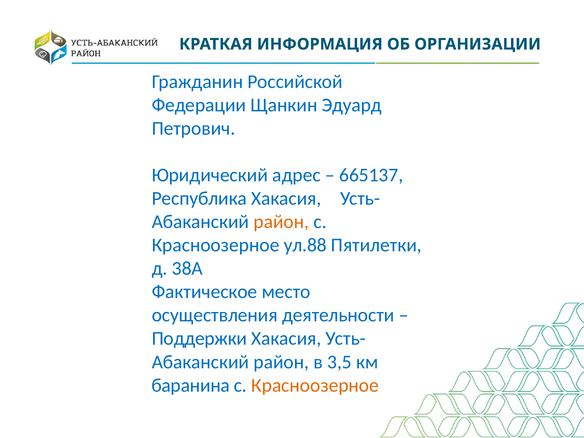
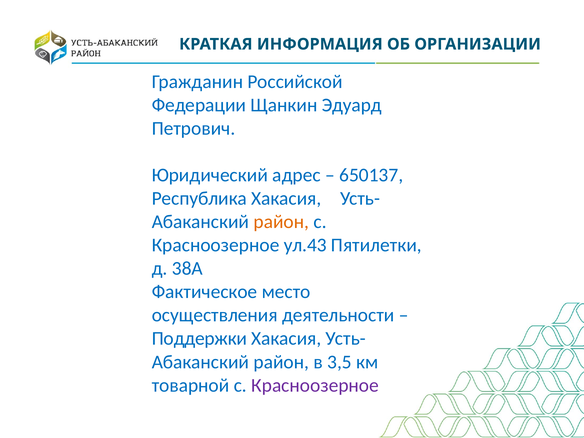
665137: 665137 -> 650137
ул.88: ул.88 -> ул.43
баранина: баранина -> товарной
Красноозерное at (315, 385) colour: orange -> purple
